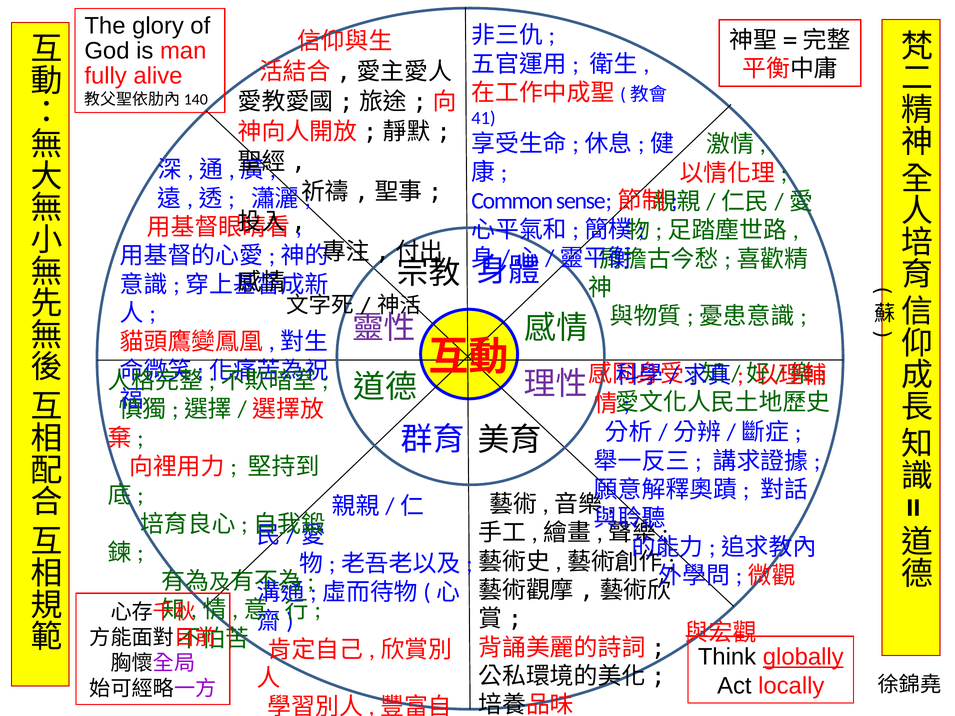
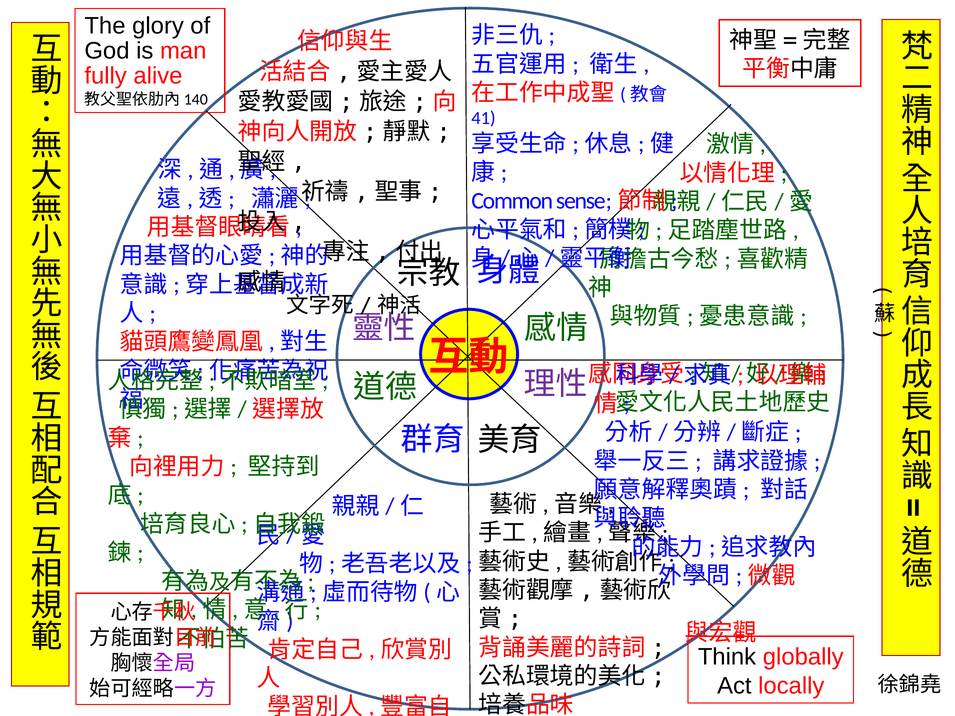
globally underline: present -> none
